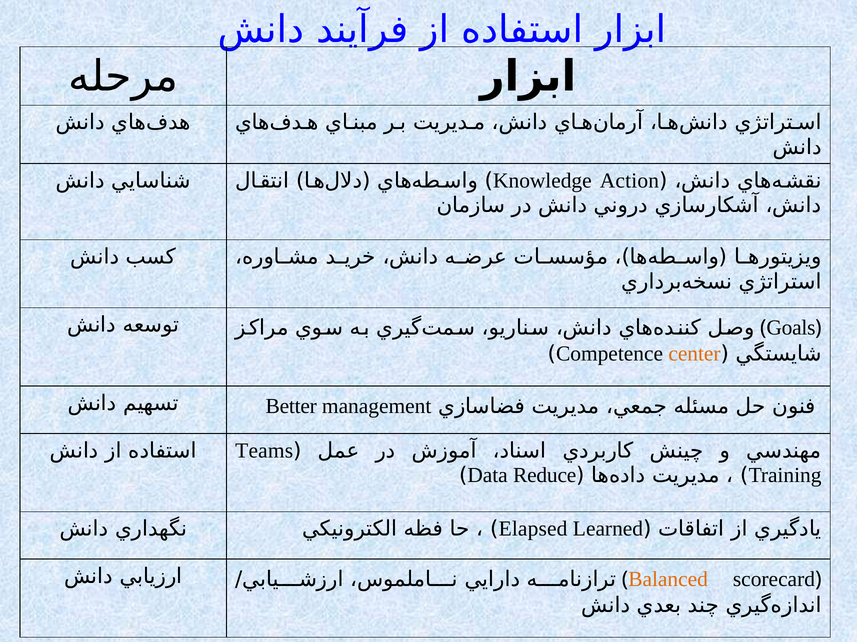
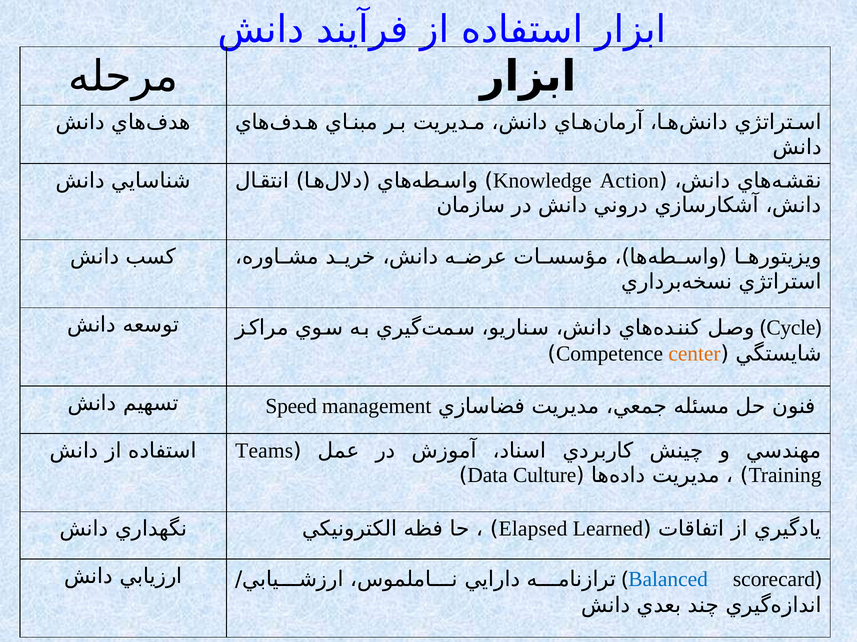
Goals: Goals -> Cycle
Better: Better -> Speed
Reduce: Reduce -> Culture
Balanced colour: orange -> blue
